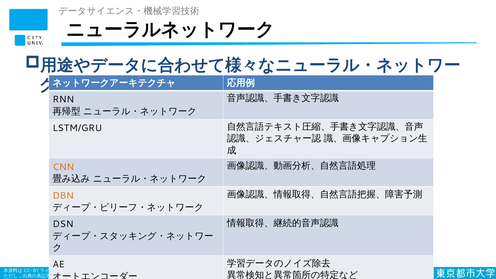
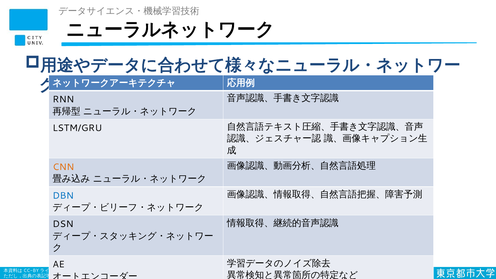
DBN colour: orange -> blue
